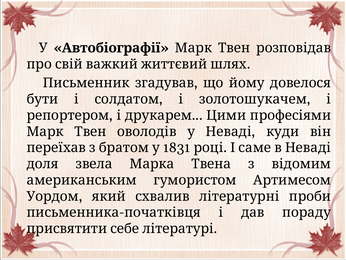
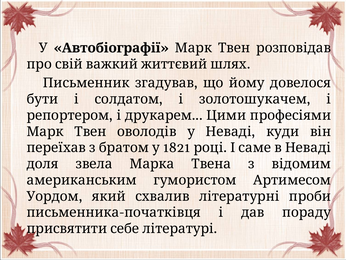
1831: 1831 -> 1821
